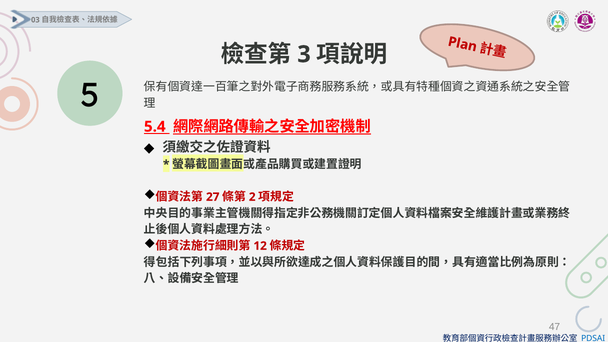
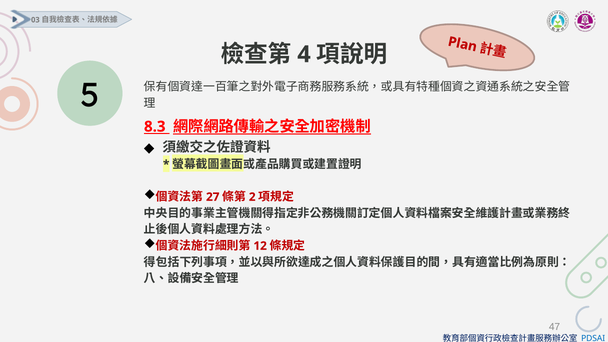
3: 3 -> 4
5.4: 5.4 -> 8.3
